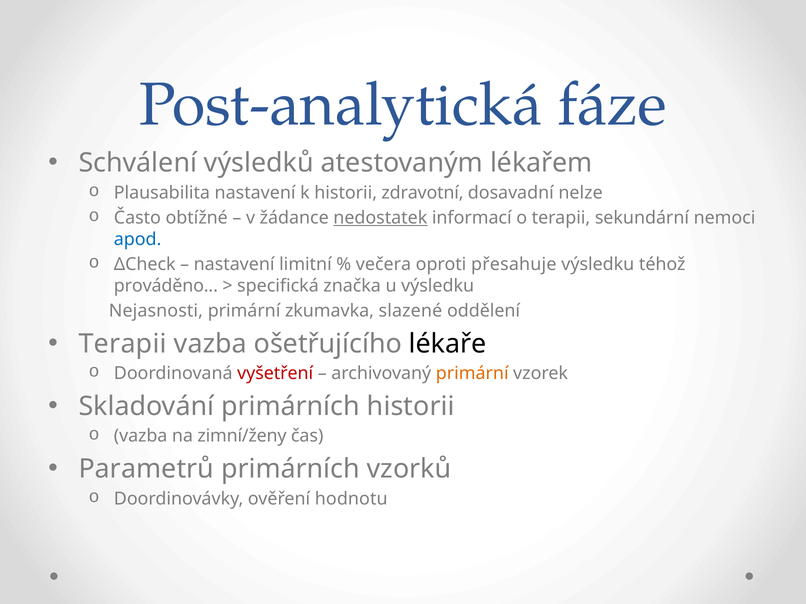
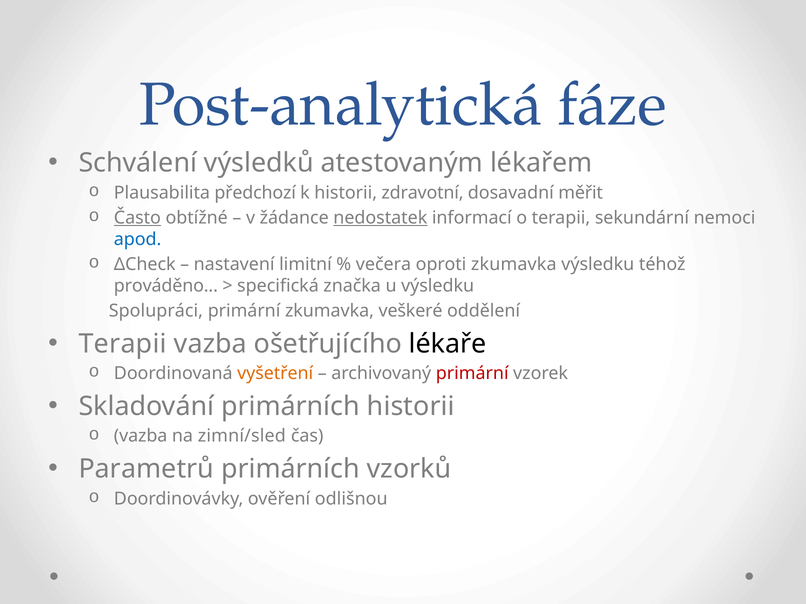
Plausabilita nastavení: nastavení -> předchozí
nelze: nelze -> měřit
Často underline: none -> present
oproti přesahuje: přesahuje -> zkumavka
Nejasnosti: Nejasnosti -> Spolupráci
slazené: slazené -> veškeré
vyšetření colour: red -> orange
primární at (472, 374) colour: orange -> red
zimní/ženy: zimní/ženy -> zimní/sled
hodnotu: hodnotu -> odlišnou
